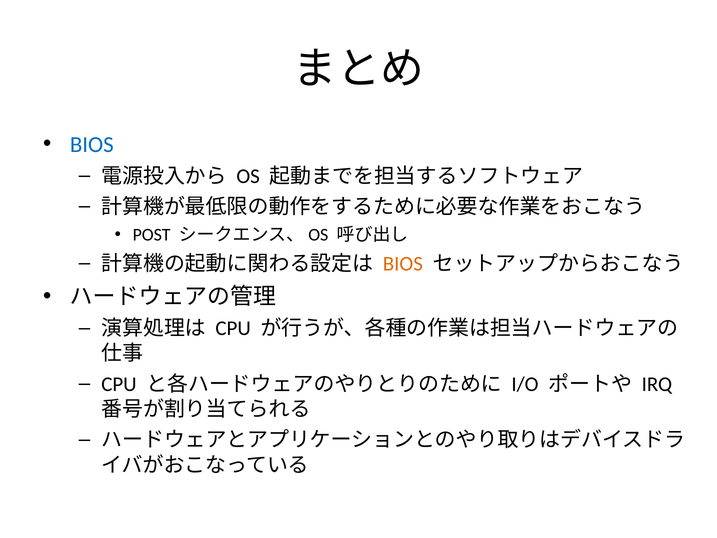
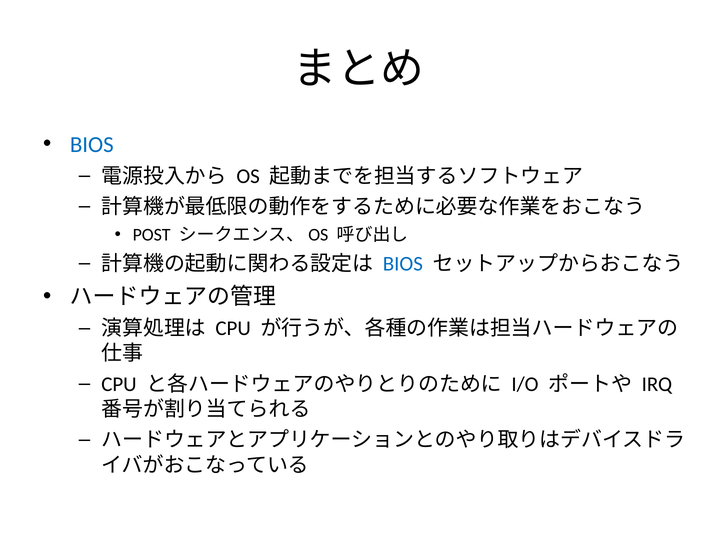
BIOS at (403, 264) colour: orange -> blue
